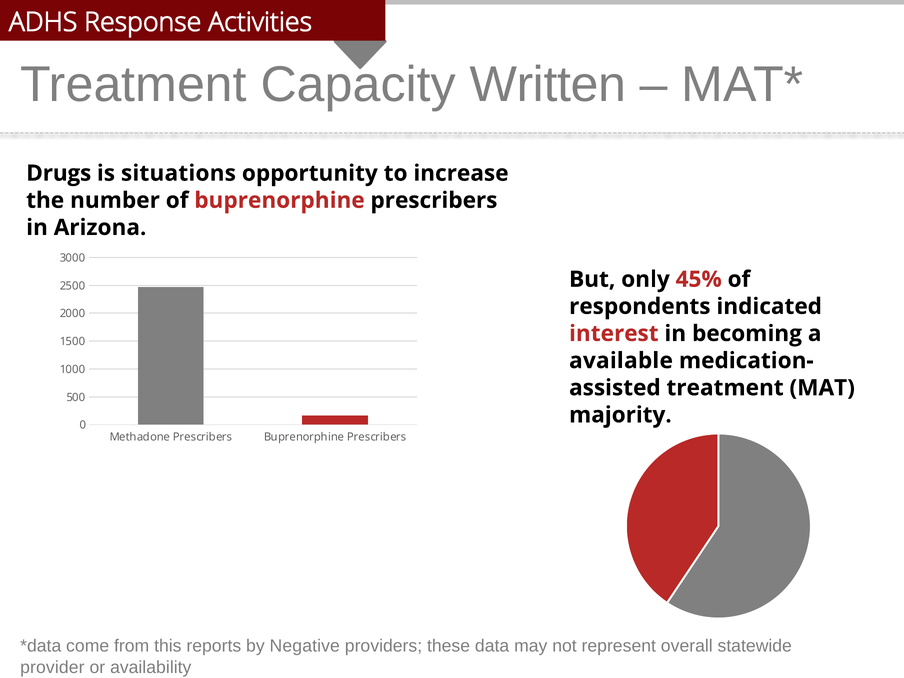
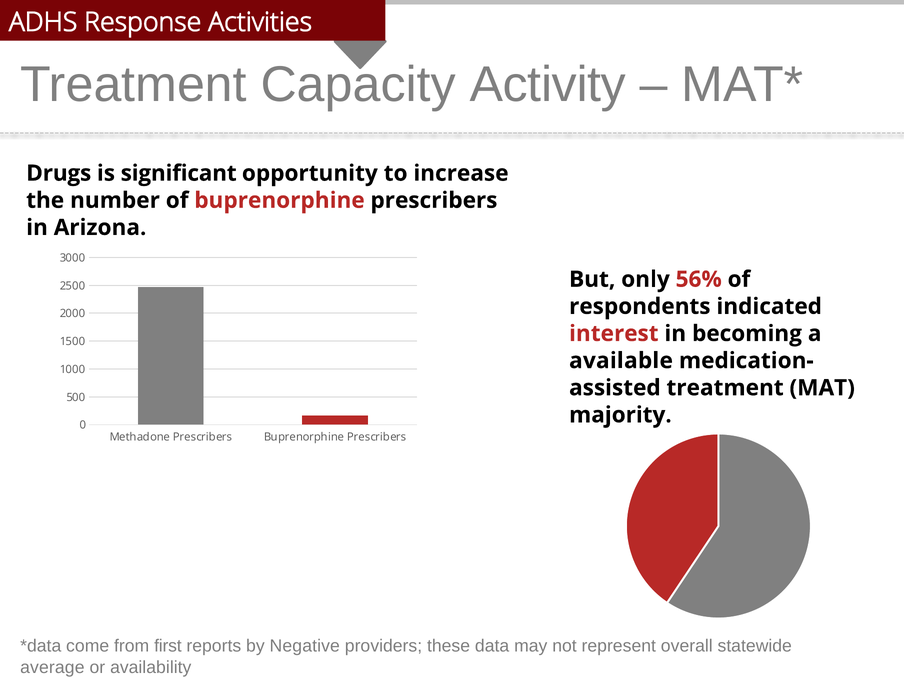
Written: Written -> Activity
situations: situations -> significant
45%: 45% -> 56%
this: this -> first
provider: provider -> average
